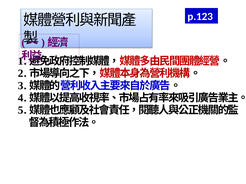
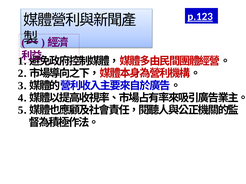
p.123 underline: none -> present
